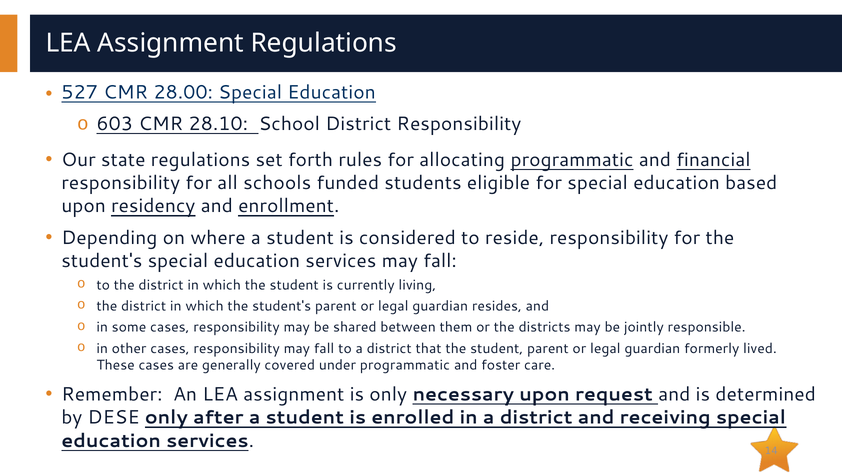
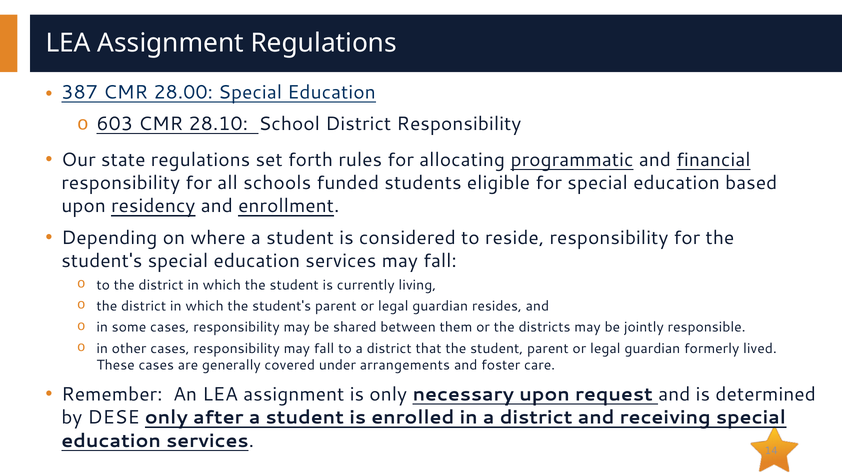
527: 527 -> 387
under programmatic: programmatic -> arrangements
